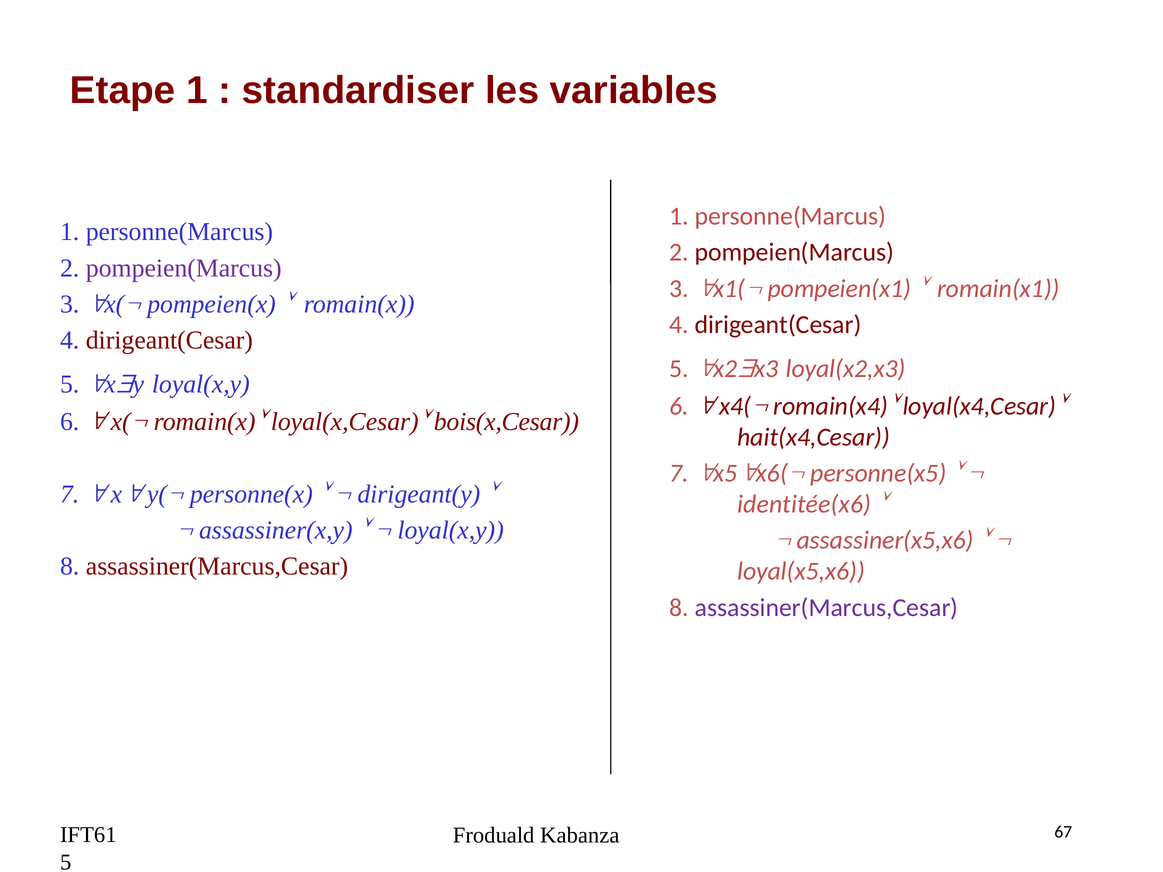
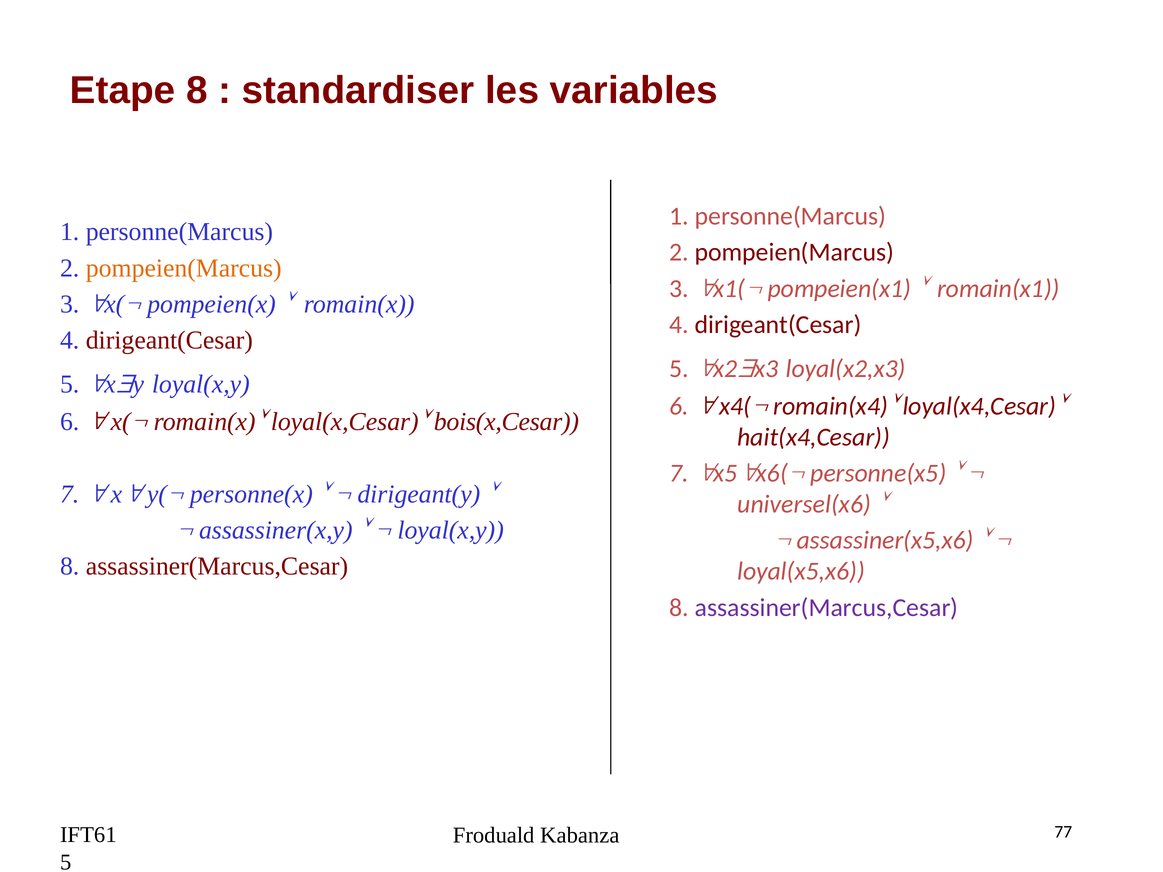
Etape 1: 1 -> 8
pompeien(Marcus at (184, 268) colour: purple -> orange
identitée(x6: identitée(x6 -> universel(x6
67: 67 -> 77
